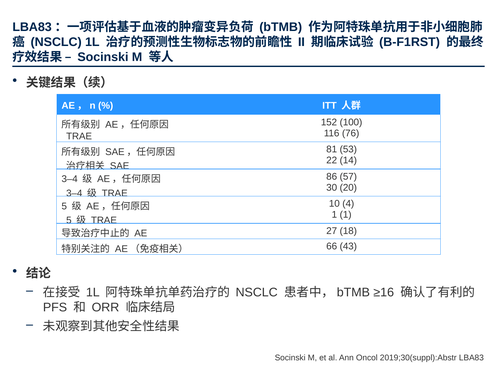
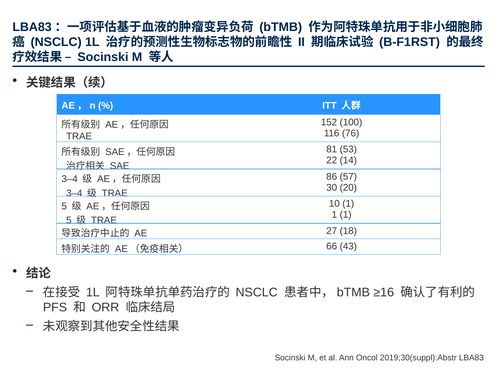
10 4: 4 -> 1
